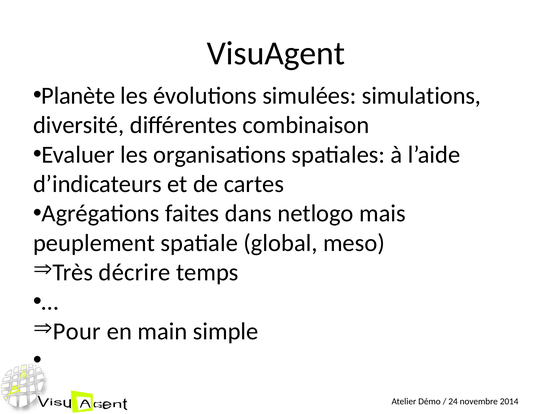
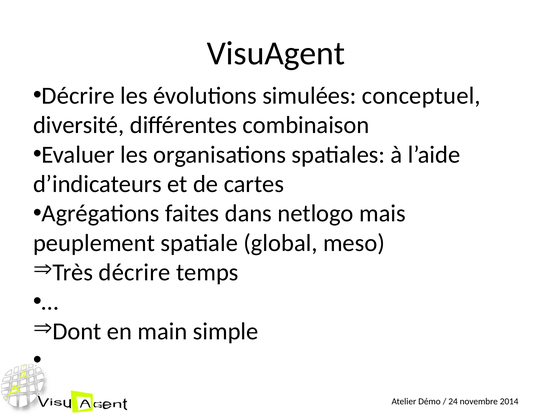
Planète at (78, 96): Planète -> Décrire
simulations: simulations -> conceptuel
Pour: Pour -> Dont
